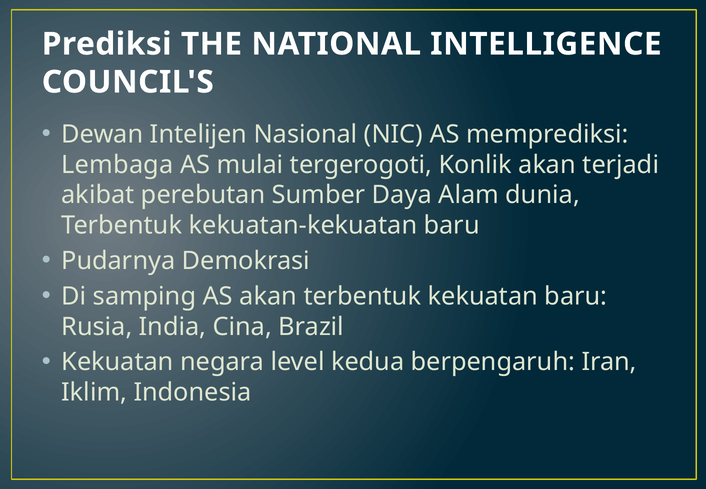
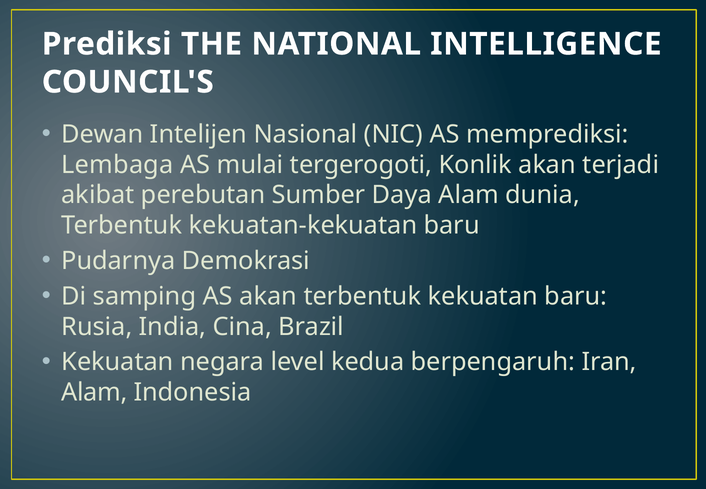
Iklim at (94, 392): Iklim -> Alam
